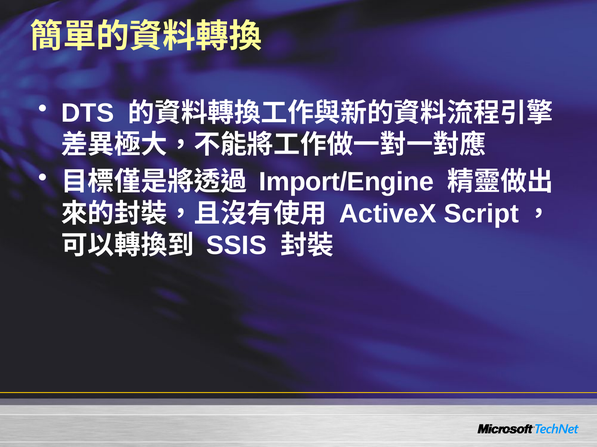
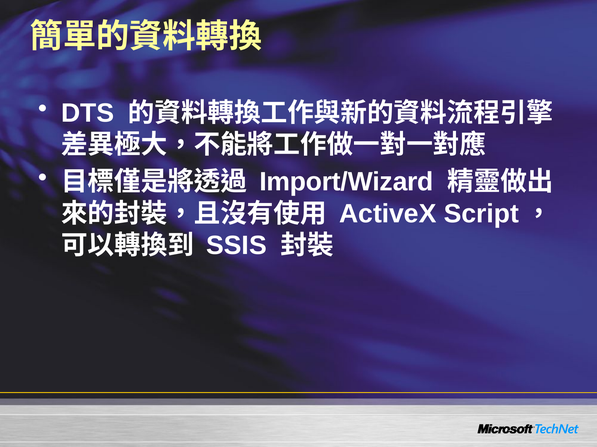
Import/Engine: Import/Engine -> Import/Wizard
